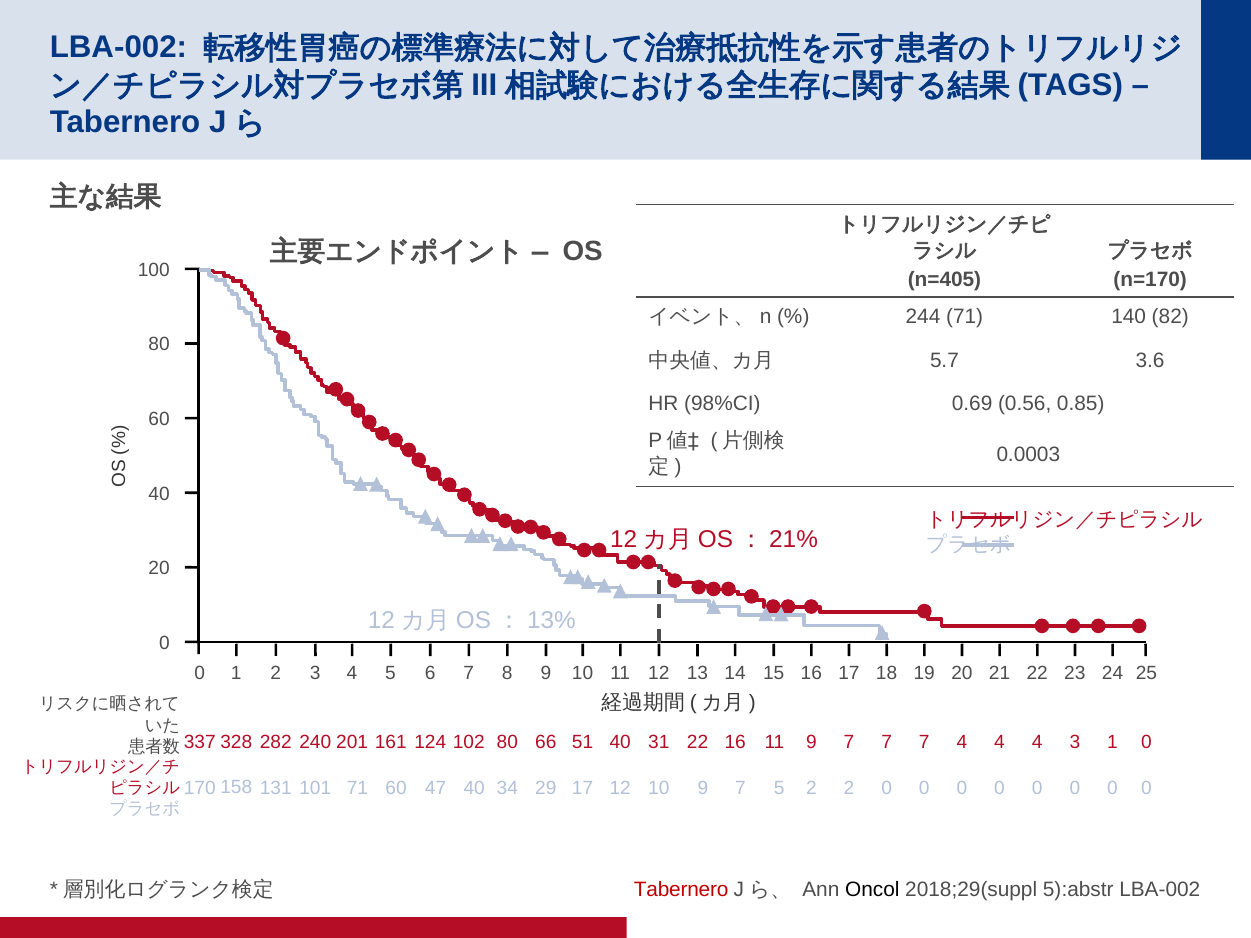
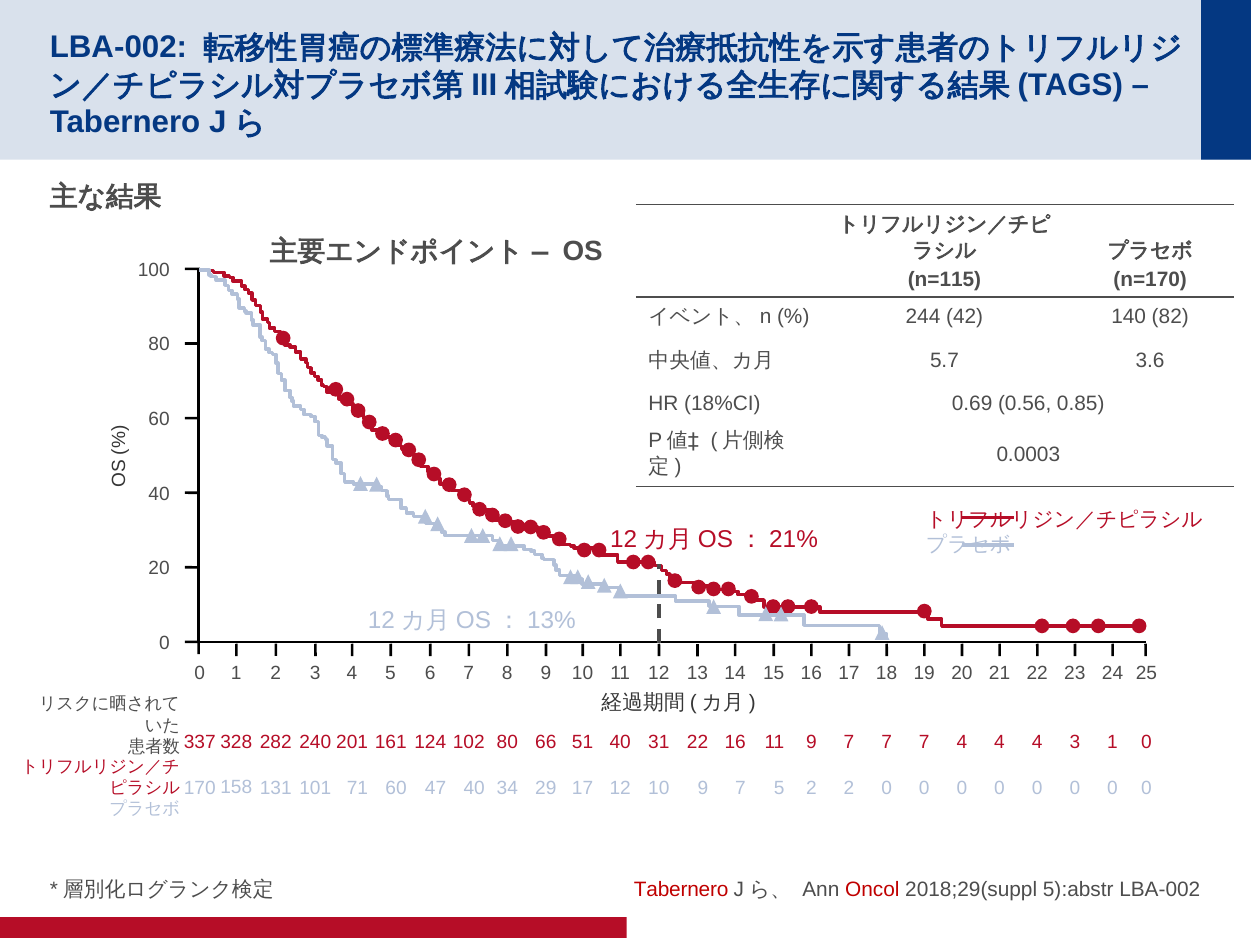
n=405: n=405 -> n=115
244 71: 71 -> 42
98%CI: 98%CI -> 18%CI
Oncol colour: black -> red
